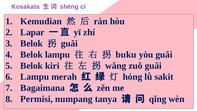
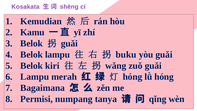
Lapar: Lapar -> Kamu
lǜ sakit: sakit -> hóng
